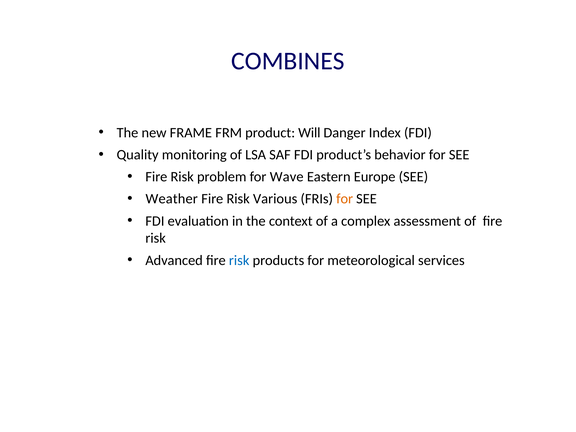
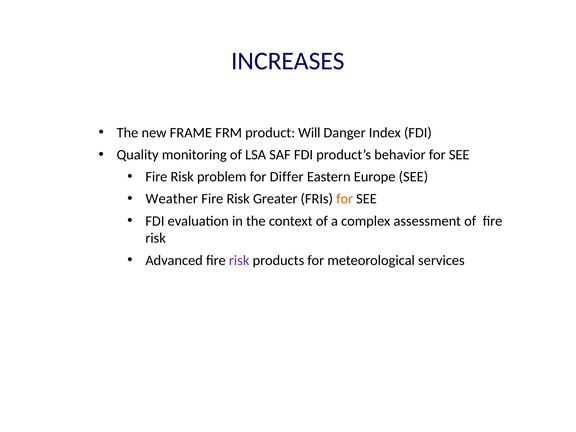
COMBINES: COMBINES -> INCREASES
Wave: Wave -> Differ
Various: Various -> Greater
risk at (239, 260) colour: blue -> purple
